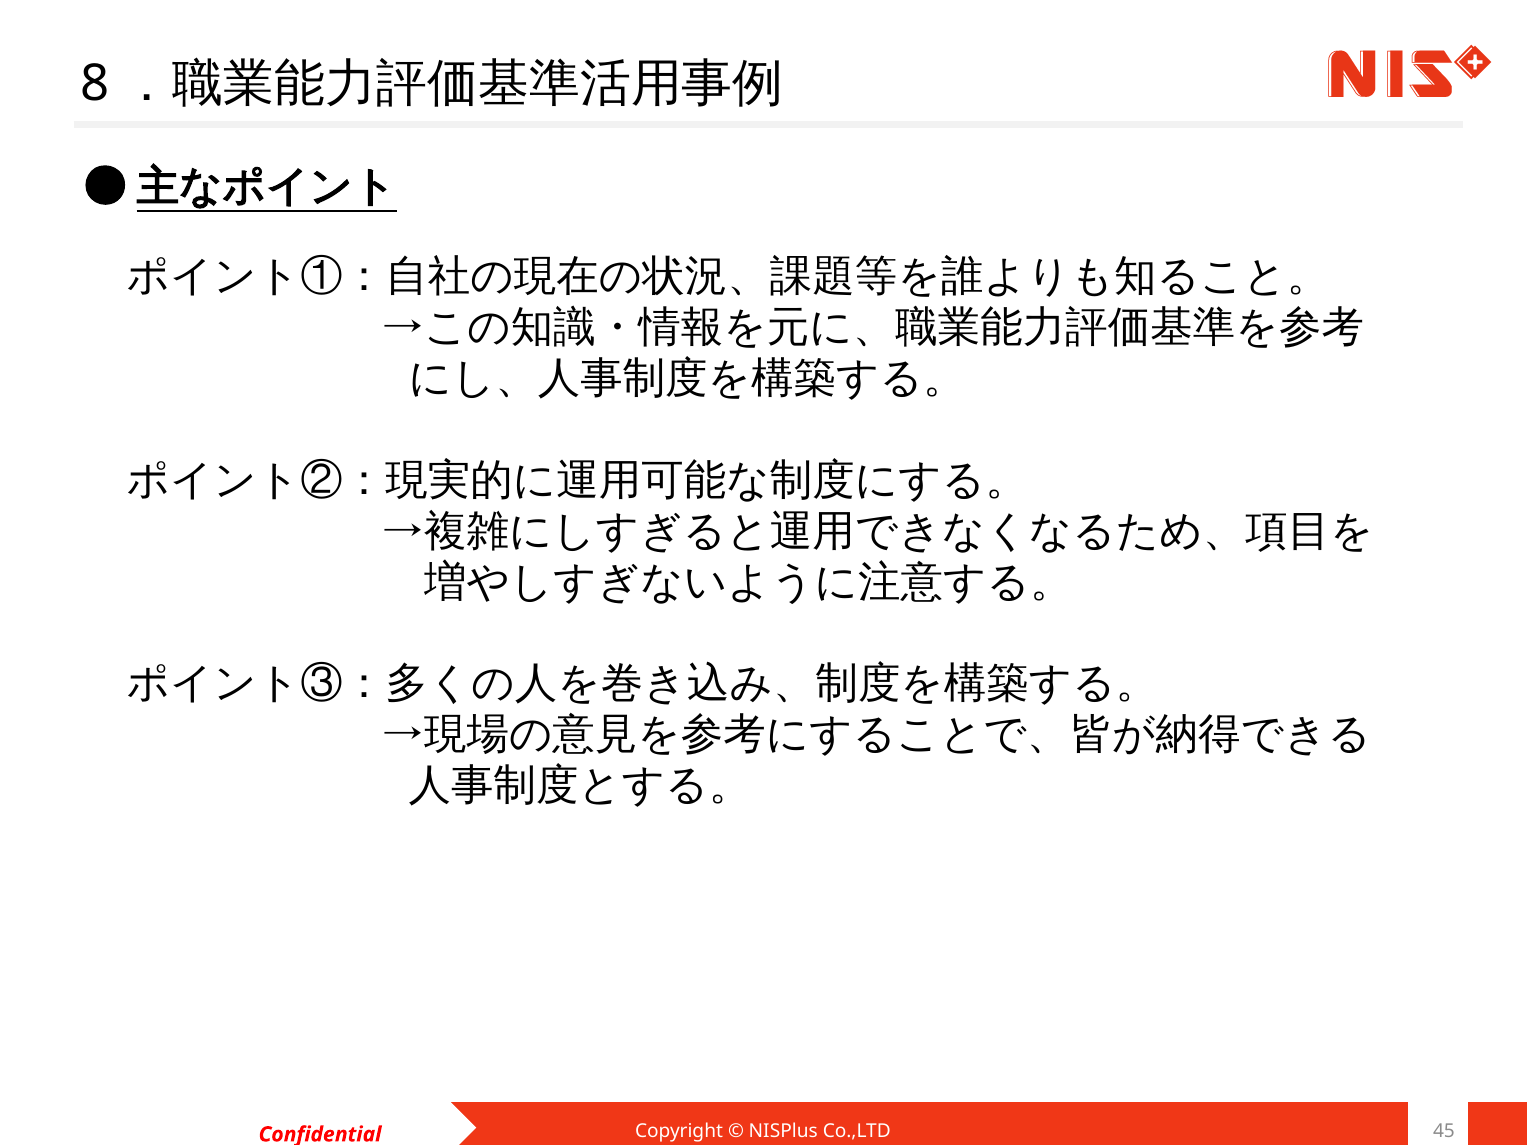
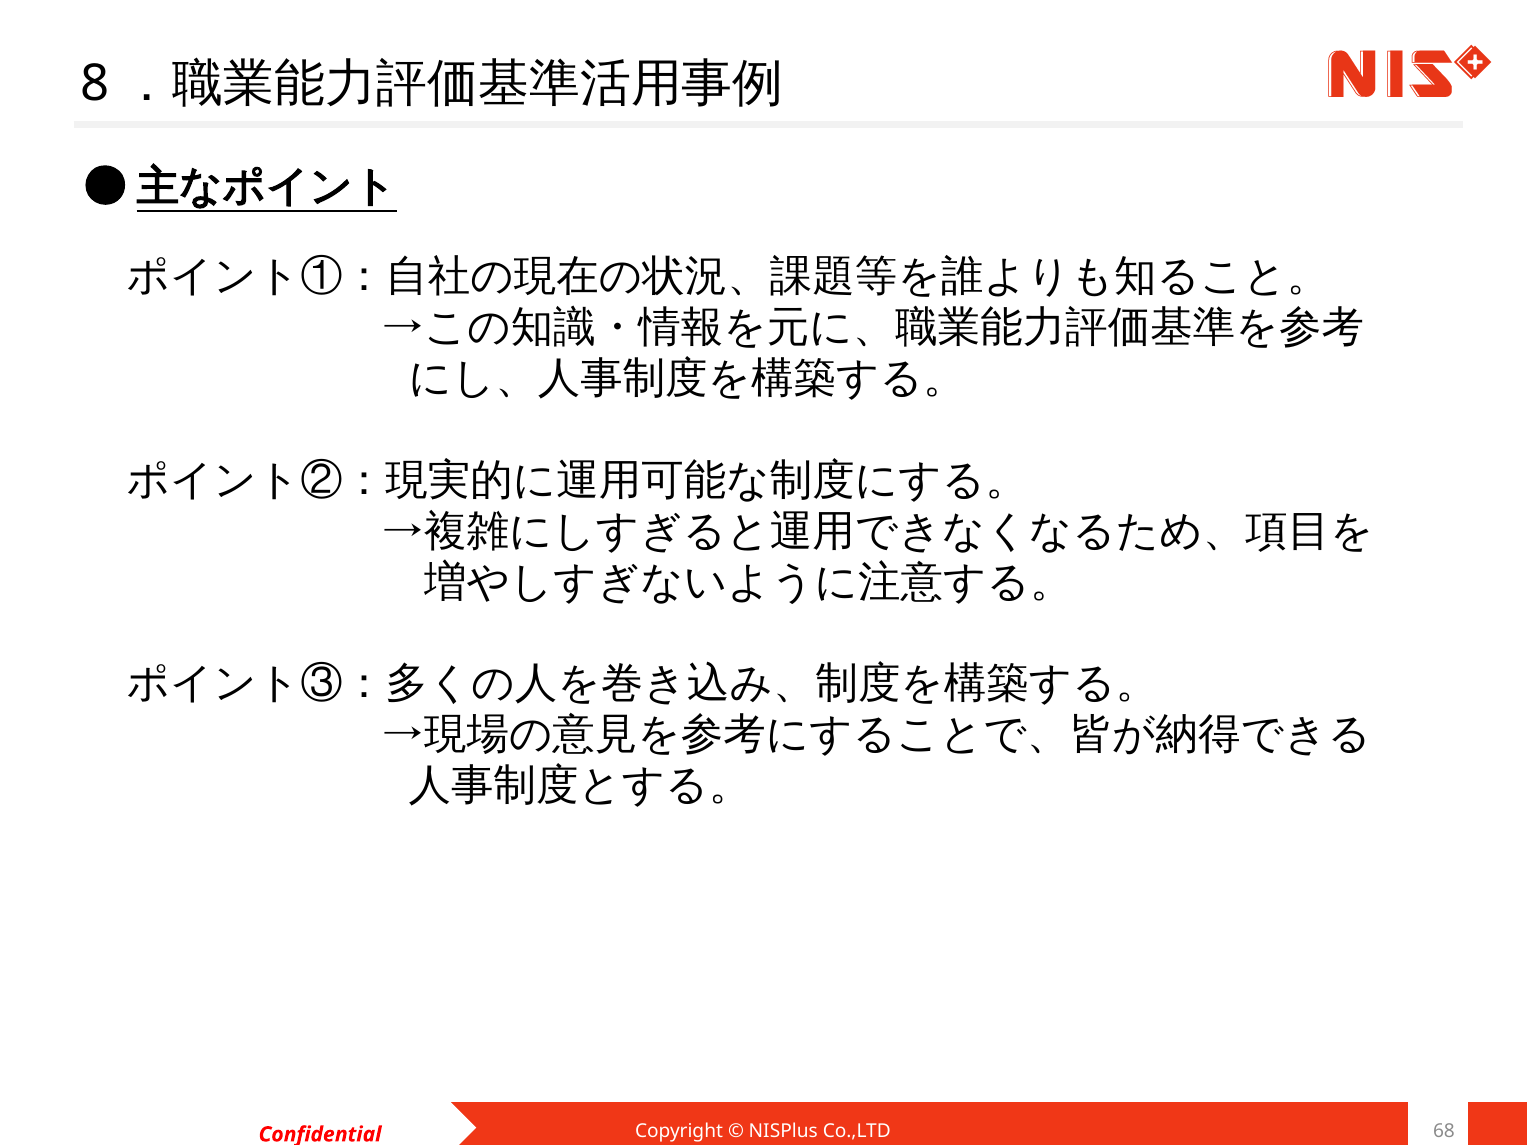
45: 45 -> 68
